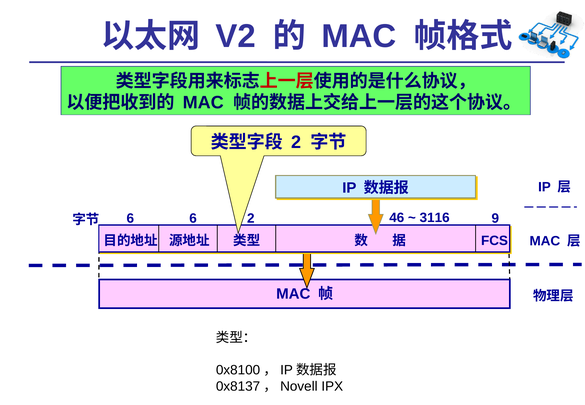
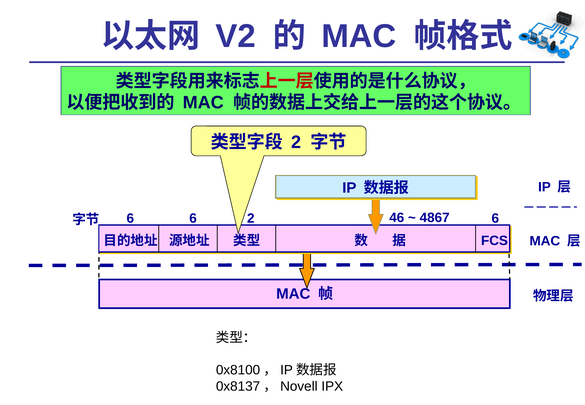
9 at (495, 218): 9 -> 6
3116: 3116 -> 4867
